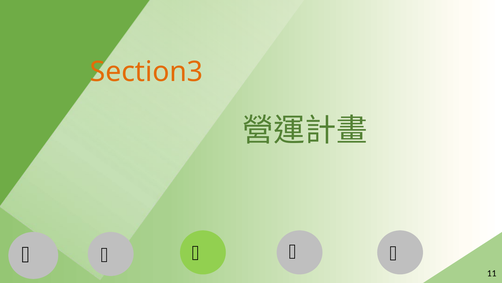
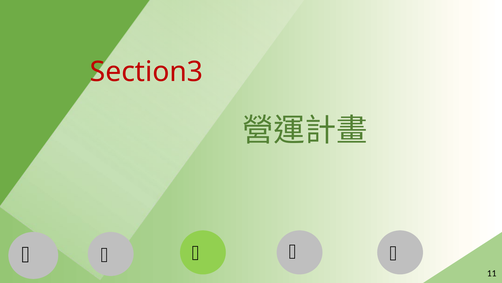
Section3 colour: orange -> red
